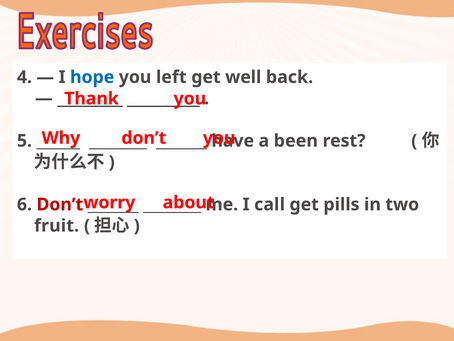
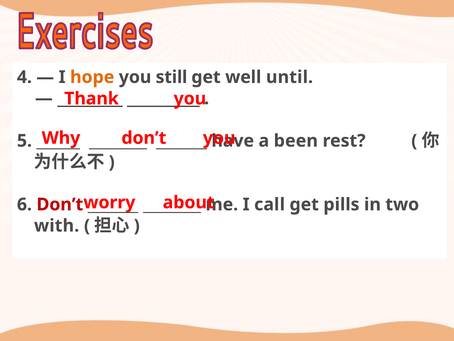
hope colour: blue -> orange
left: left -> still
back: back -> until
fruit: fruit -> with
